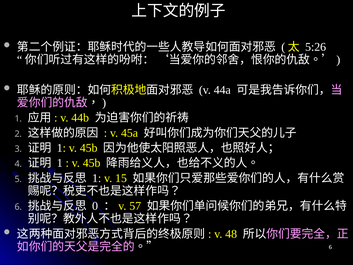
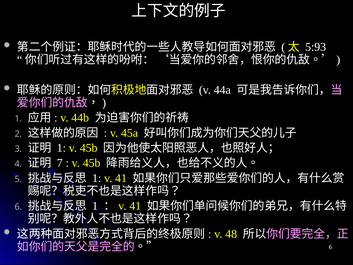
5:26: 5:26 -> 5:93
1 at (60, 163): 1 -> 7
v 15: 15 -> 41
0 at (95, 206): 0 -> 1
：v 57: 57 -> 41
